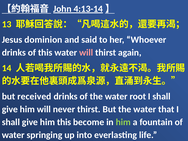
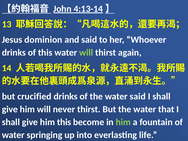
will at (86, 53) colour: pink -> light green
received: received -> crucified
water root: root -> said
